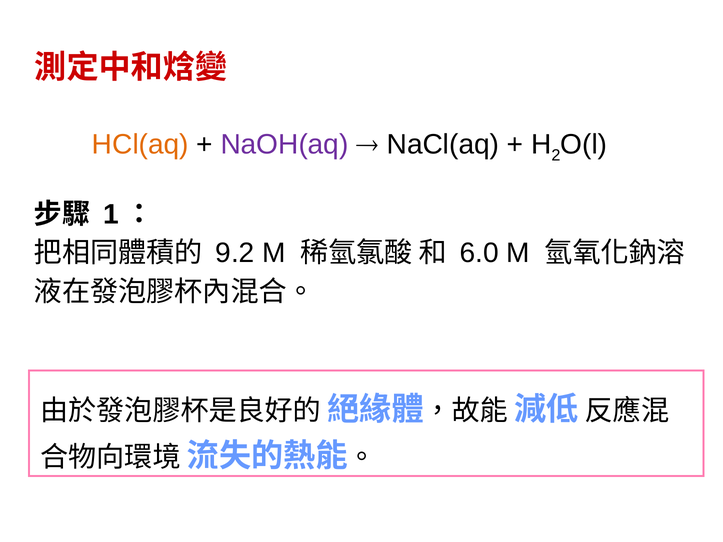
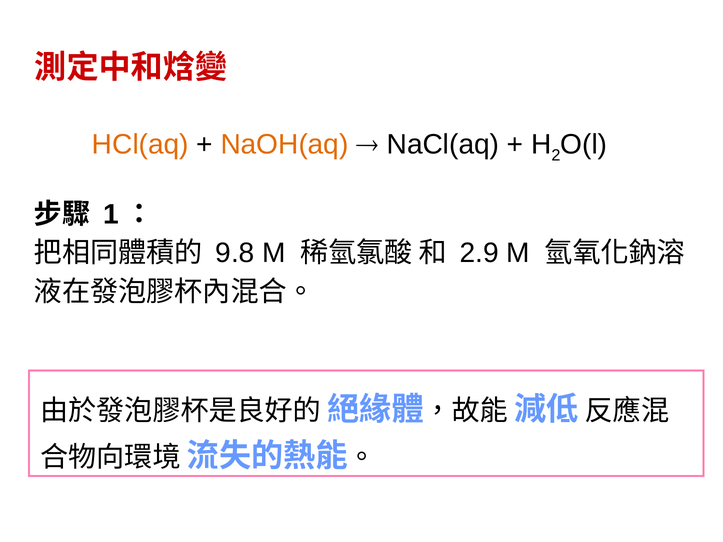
NaOH(aq colour: purple -> orange
9.2: 9.2 -> 9.8
6.0: 6.0 -> 2.9
